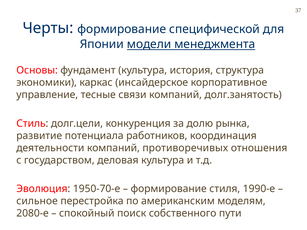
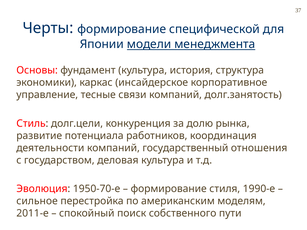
противоречивых: противоречивых -> государственный
2080-е: 2080-е -> 2011-е
